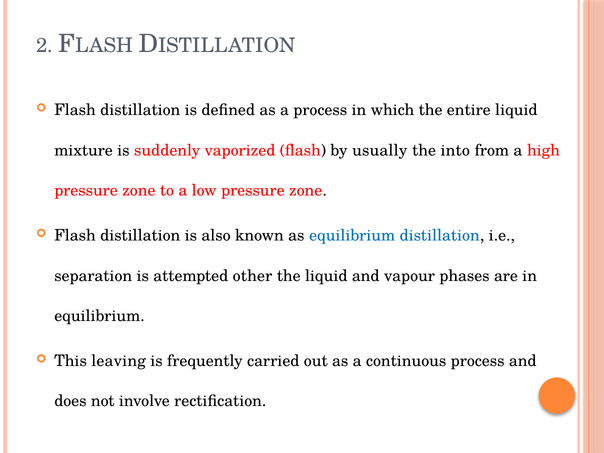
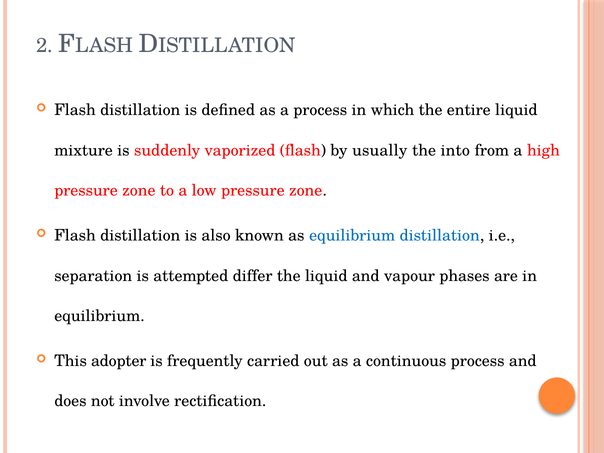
other: other -> differ
leaving: leaving -> adopter
